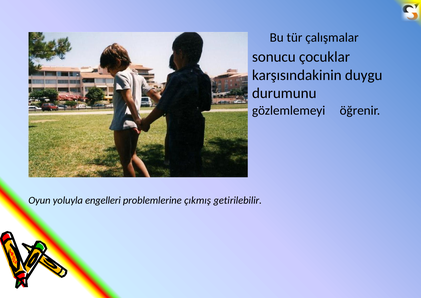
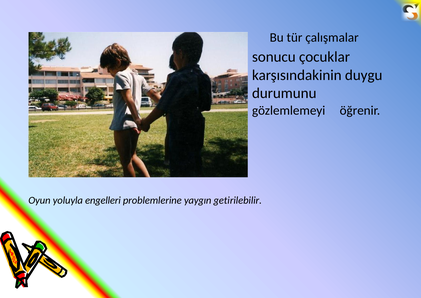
çıkmış: çıkmış -> yaygın
